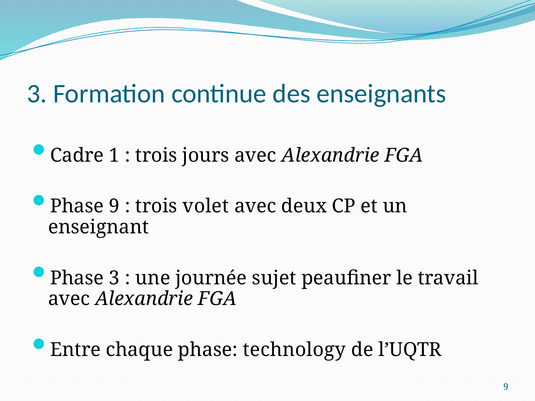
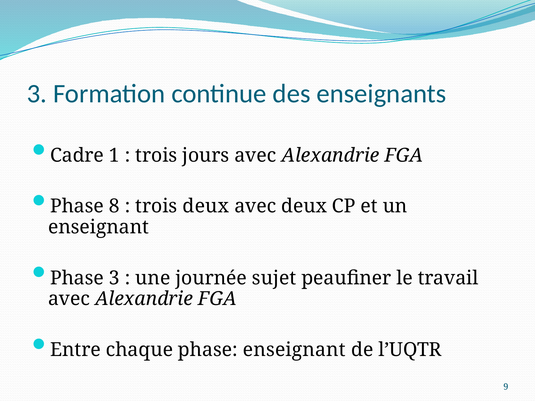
Phase 9: 9 -> 8
trois volet: volet -> deux
phase technology: technology -> enseignant
